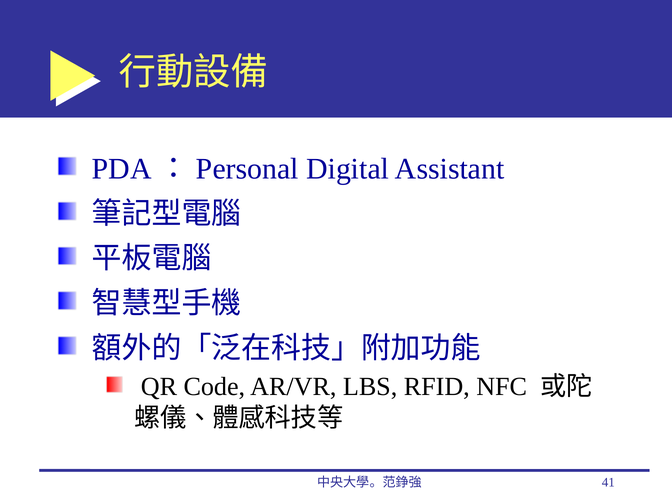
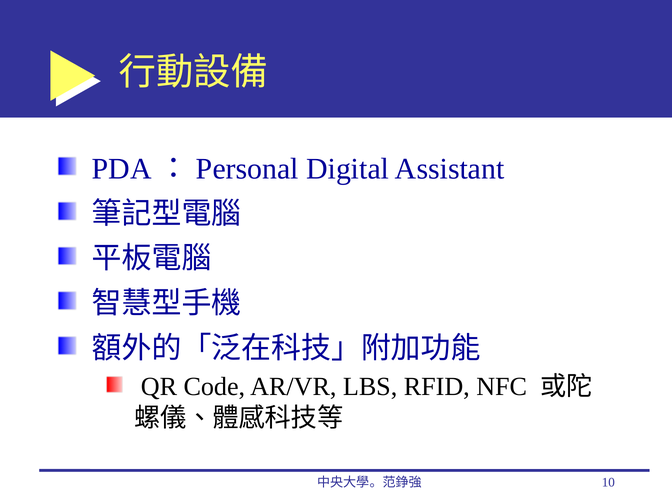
41: 41 -> 10
